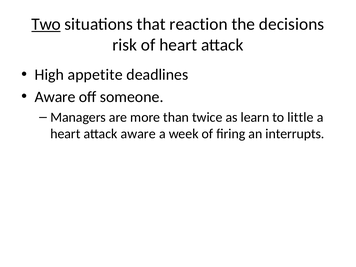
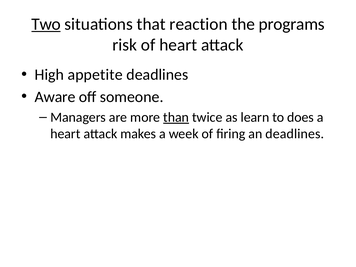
decisions: decisions -> programs
than underline: none -> present
little: little -> does
attack aware: aware -> makes
an interrupts: interrupts -> deadlines
